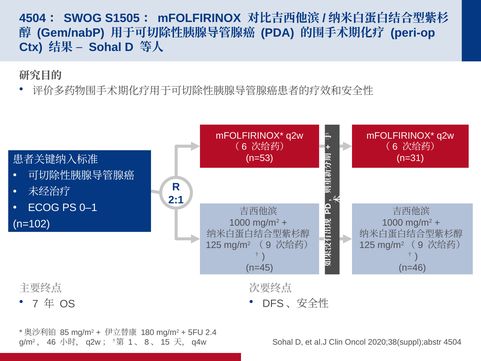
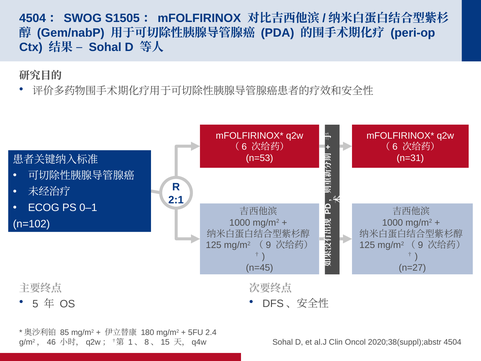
n=46: n=46 -> n=27
7: 7 -> 5
